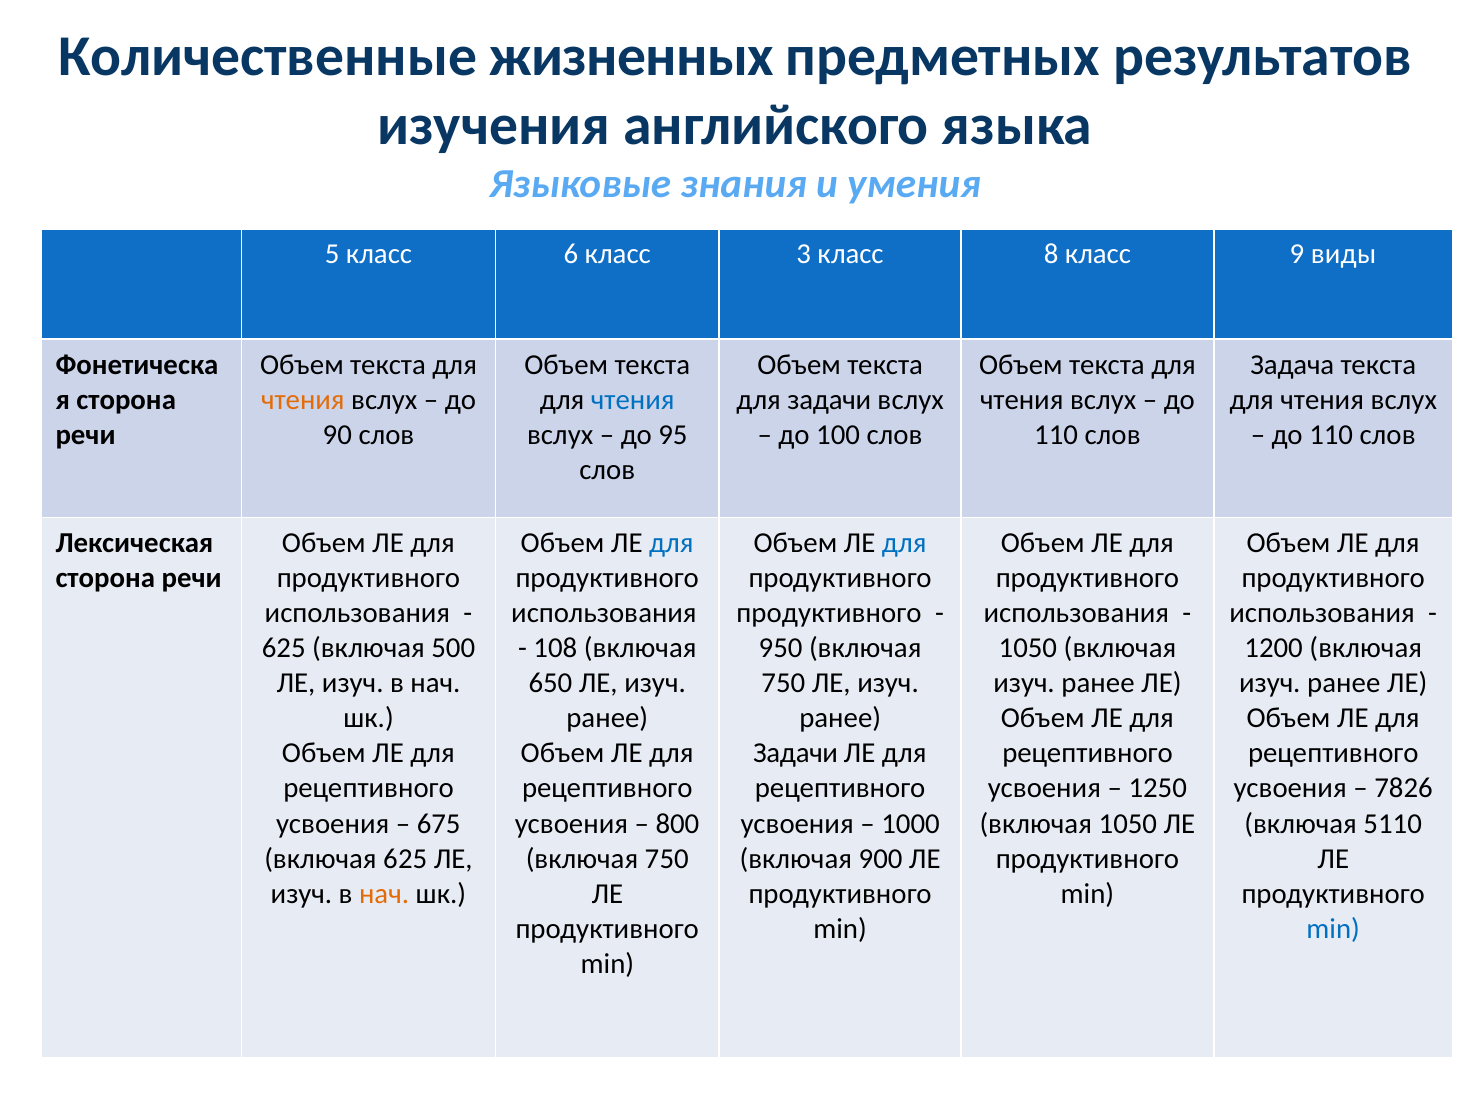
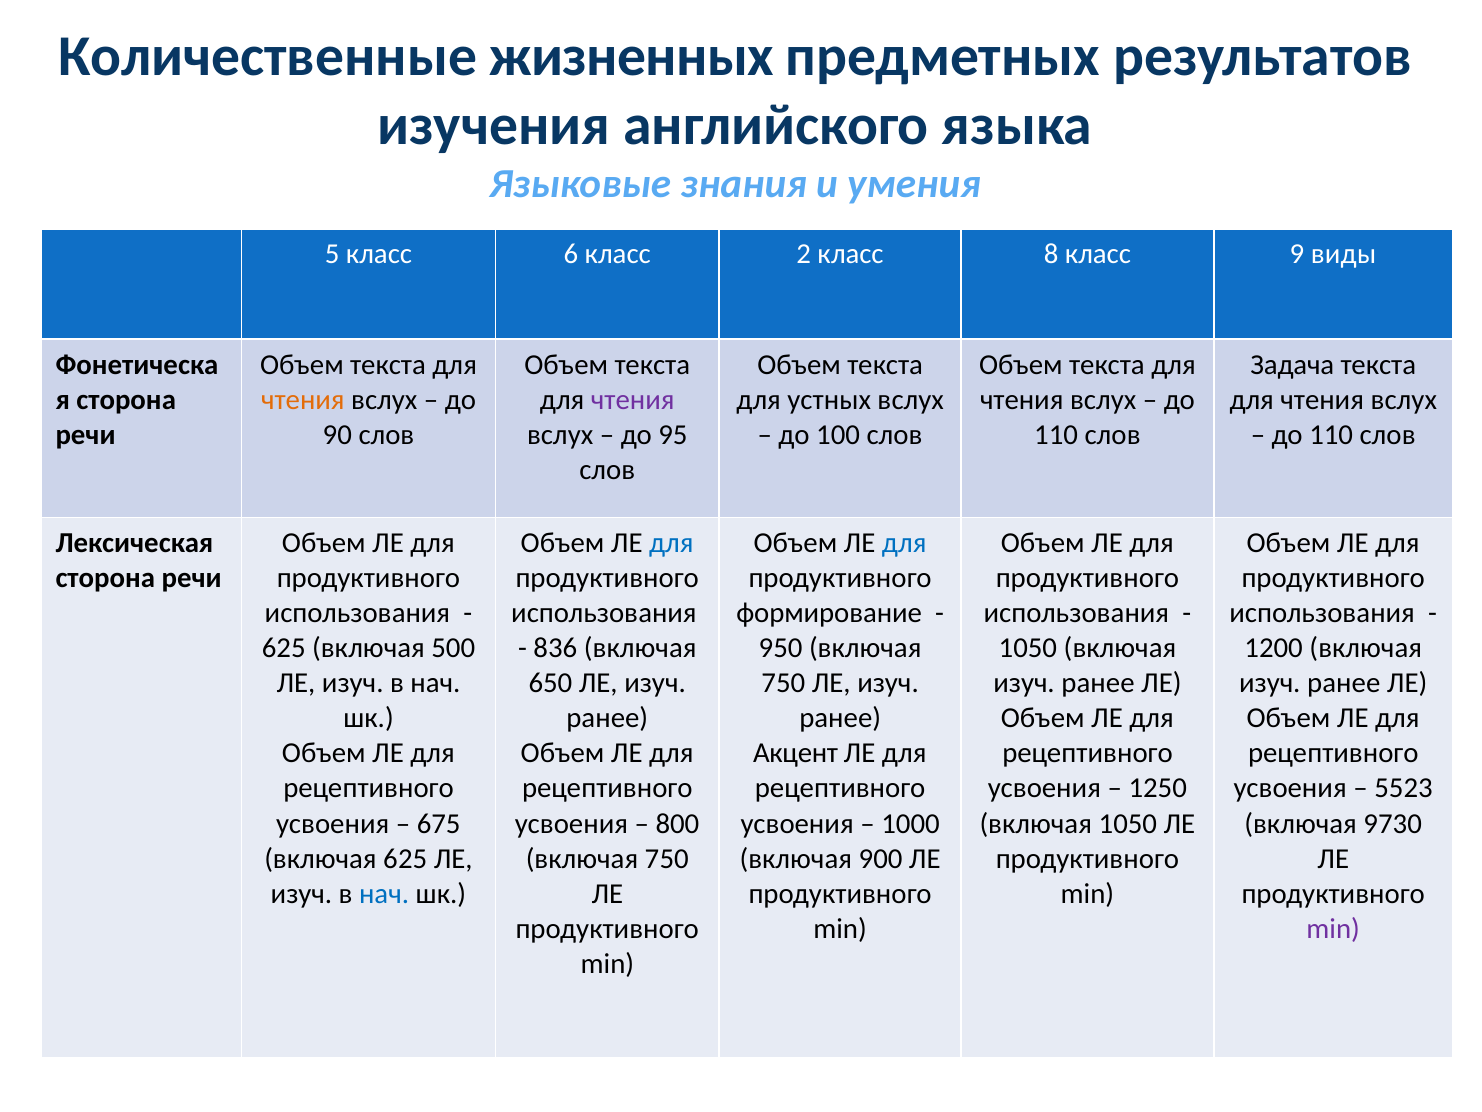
3: 3 -> 2
чтения at (633, 400) colour: blue -> purple
для задачи: задачи -> устных
продуктивного at (829, 613): продуктивного -> формирование
108: 108 -> 836
Задачи at (796, 753): Задачи -> Акцент
7826: 7826 -> 5523
5110: 5110 -> 9730
нач at (384, 893) colour: orange -> blue
min at (1333, 928) colour: blue -> purple
